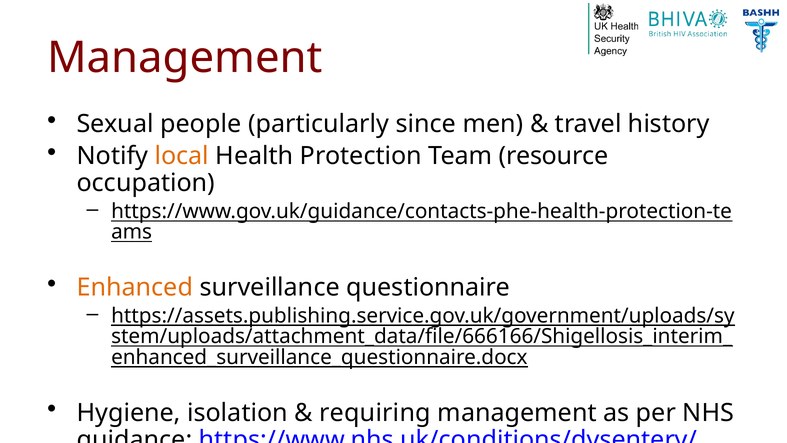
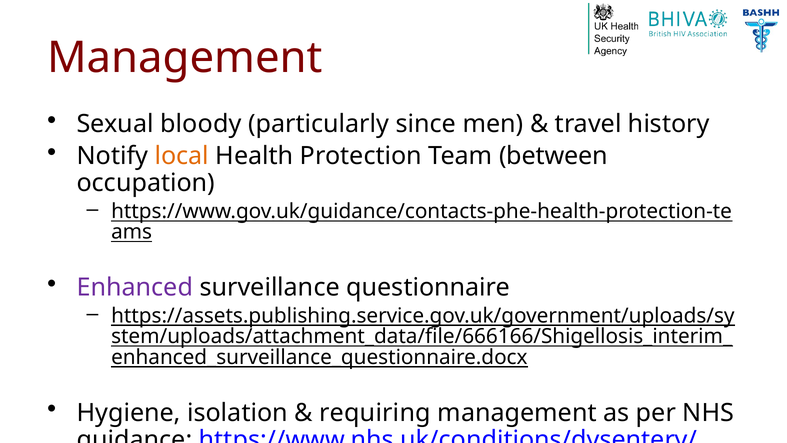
people: people -> bloody
resource: resource -> between
Enhanced colour: orange -> purple
